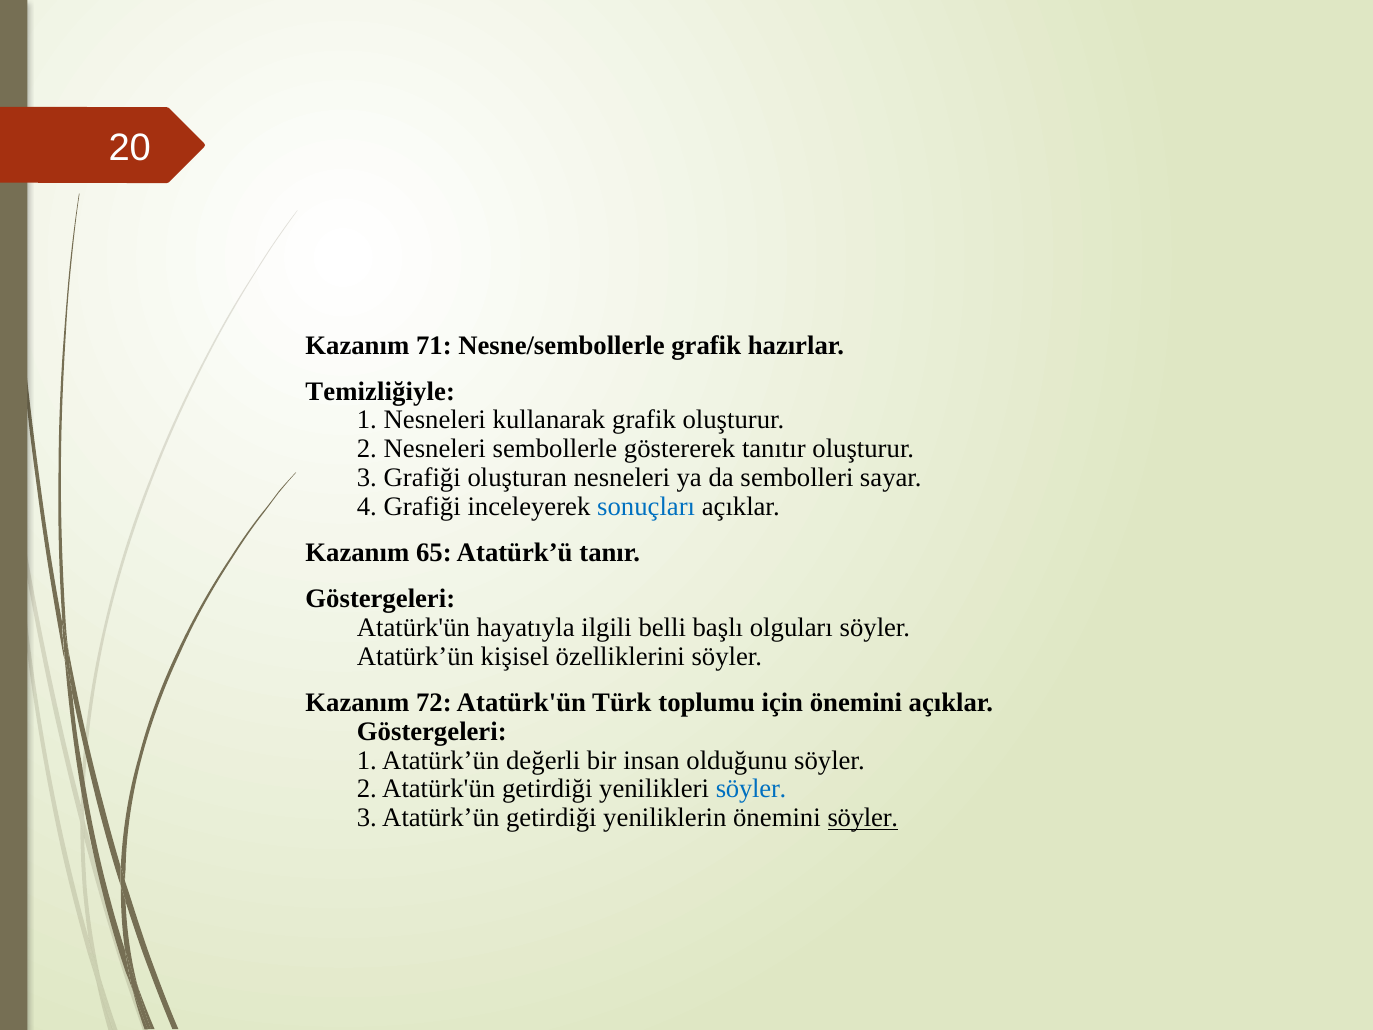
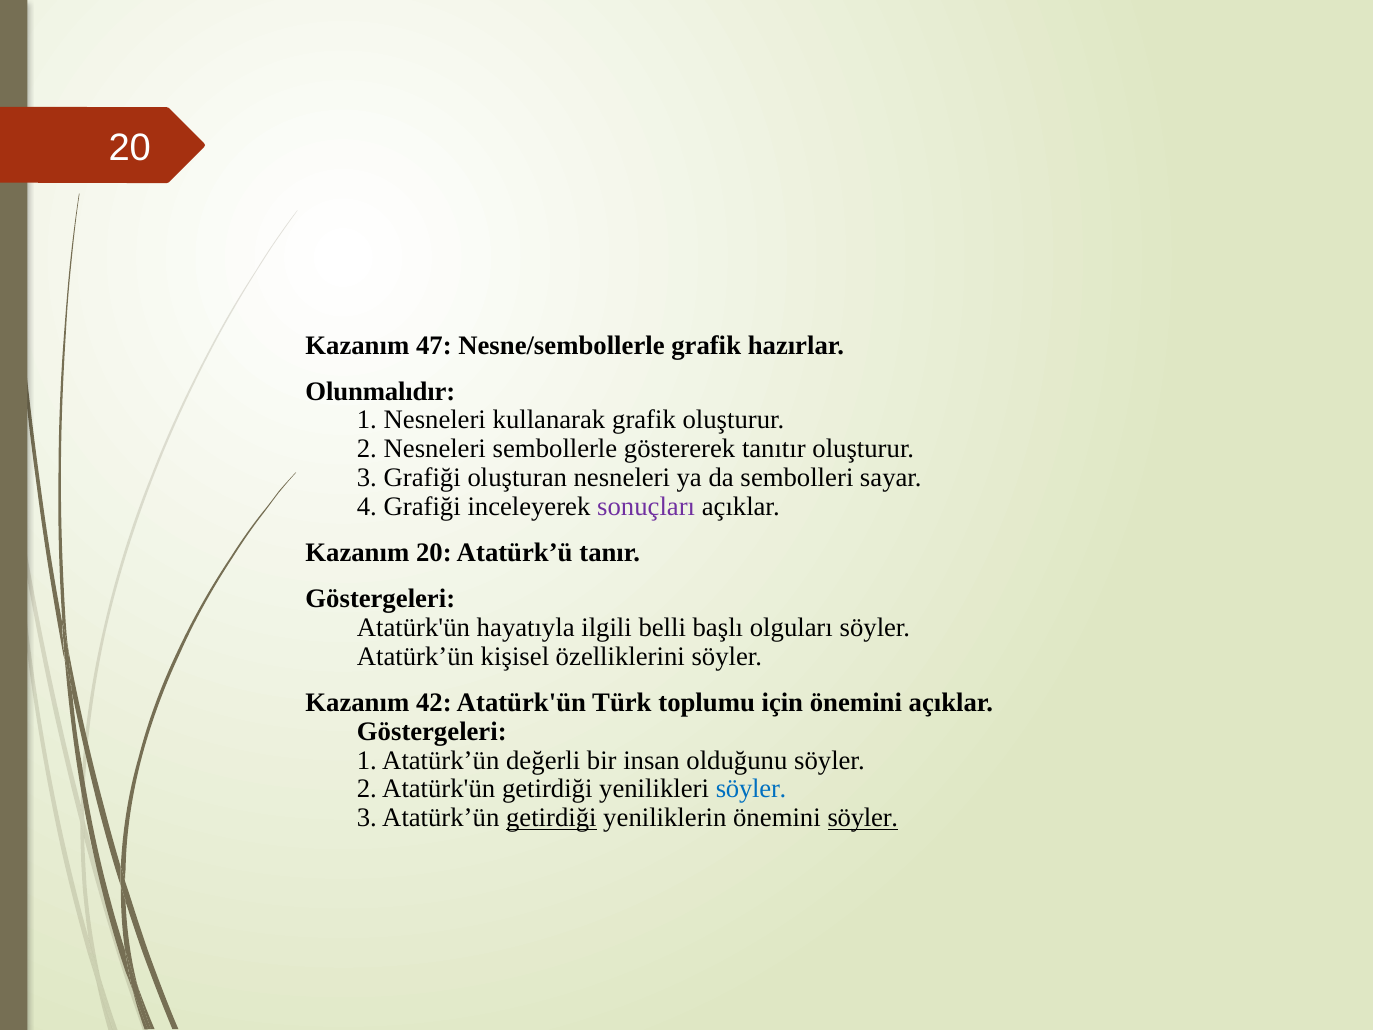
71: 71 -> 47
Temizliğiyle: Temizliğiyle -> Olunmalıdır
sonuçları colour: blue -> purple
Kazanım 65: 65 -> 20
72: 72 -> 42
getirdiği at (551, 818) underline: none -> present
